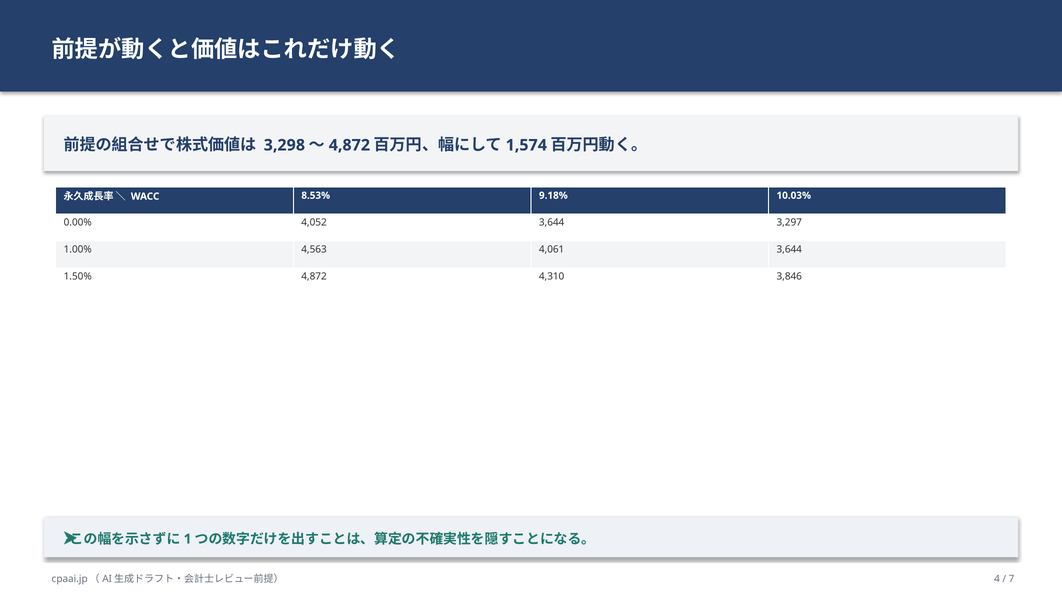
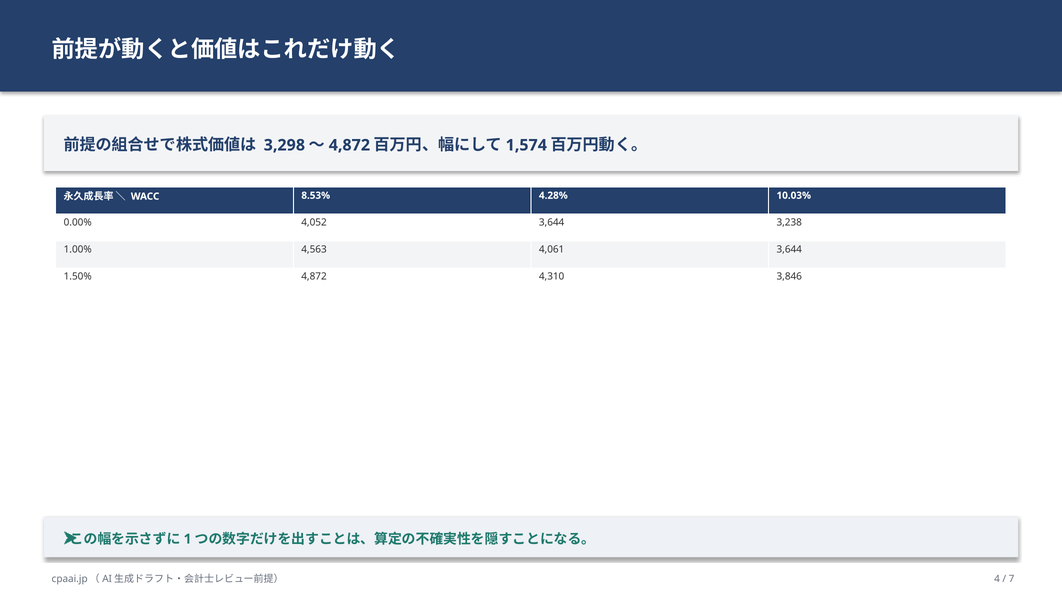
9.18%: 9.18% -> 4.28%
3,297: 3,297 -> 3,238
